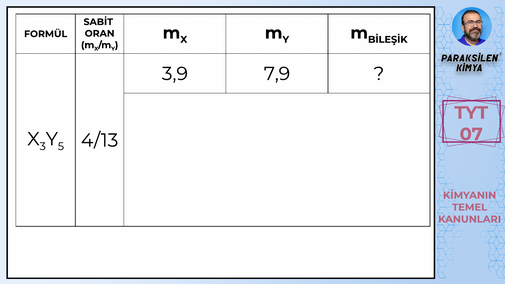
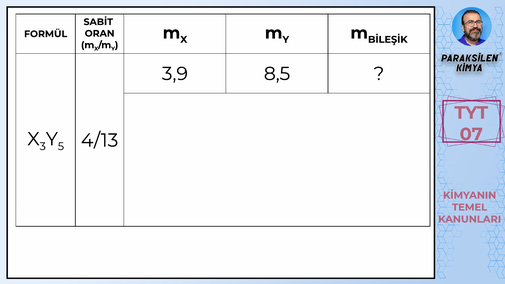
7,9: 7,9 -> 8,5
